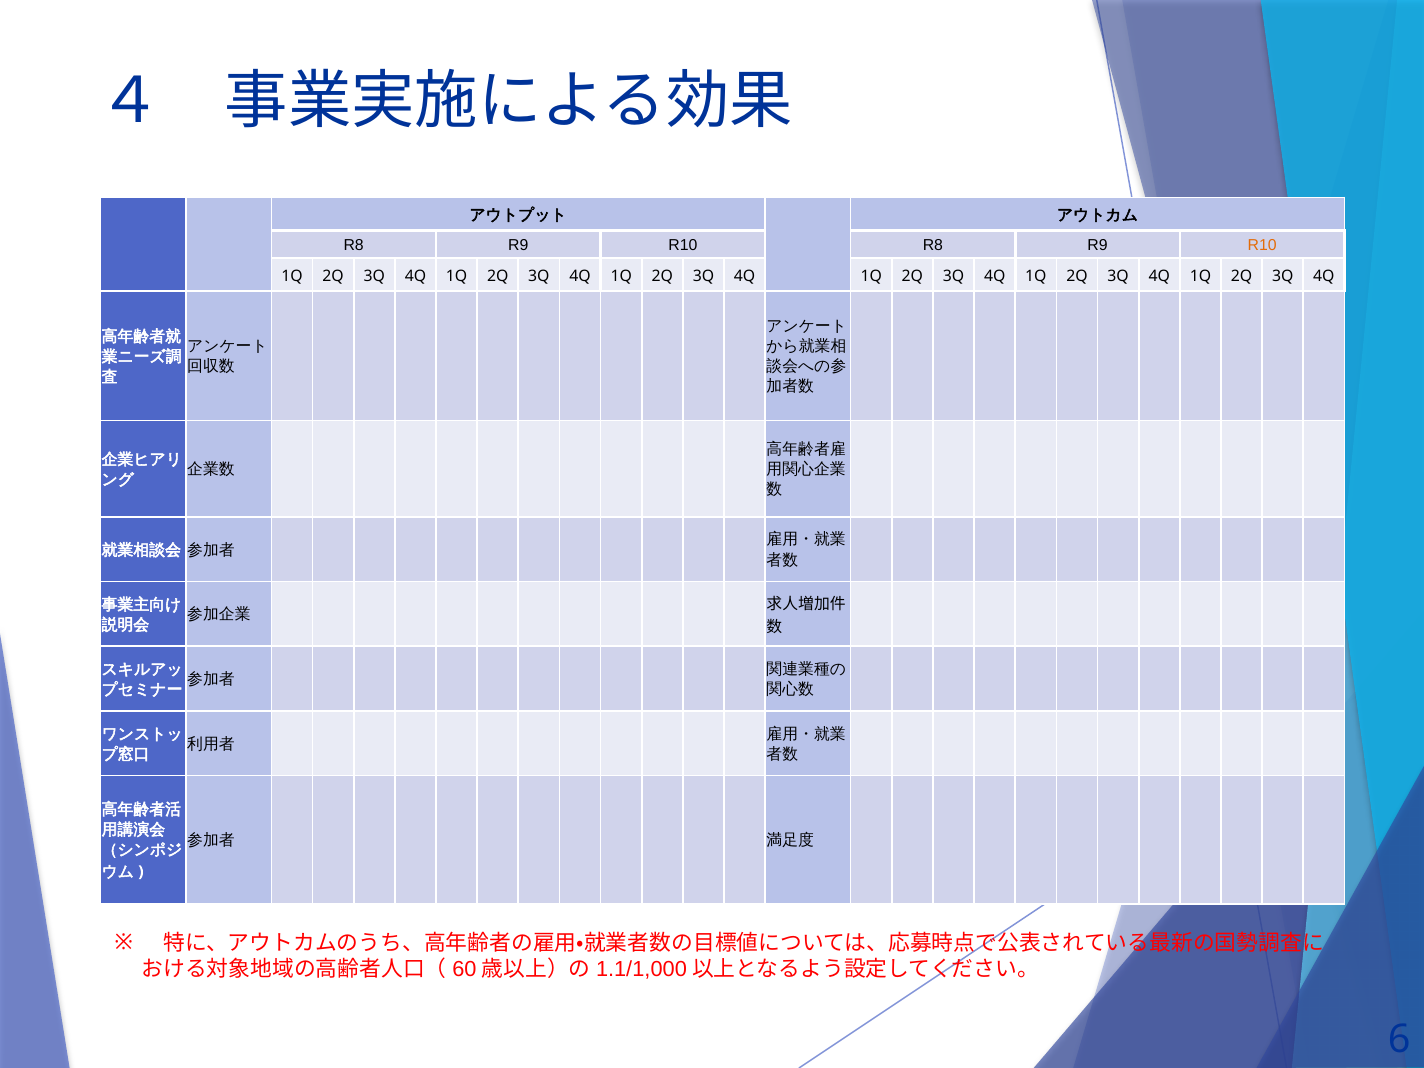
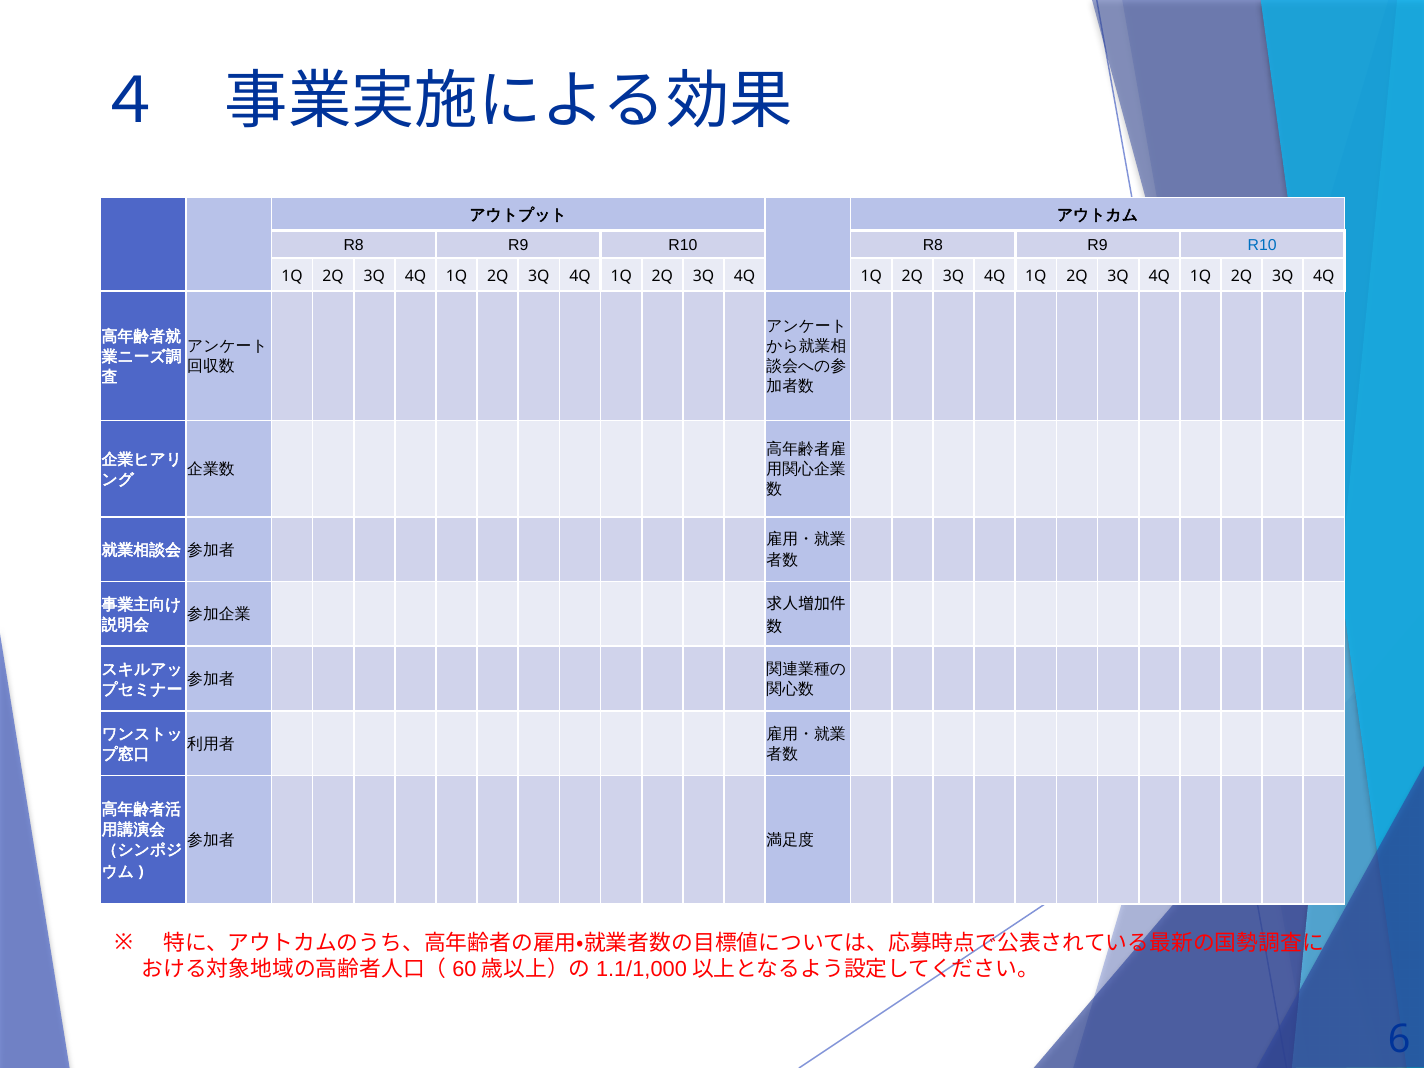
R10 at (1262, 245) colour: orange -> blue
